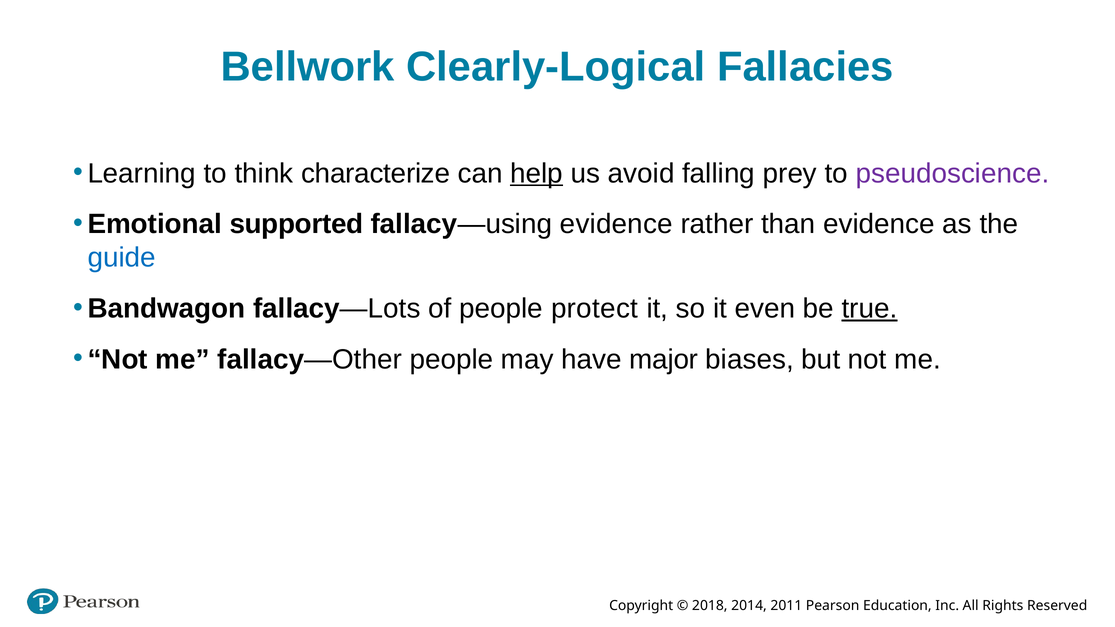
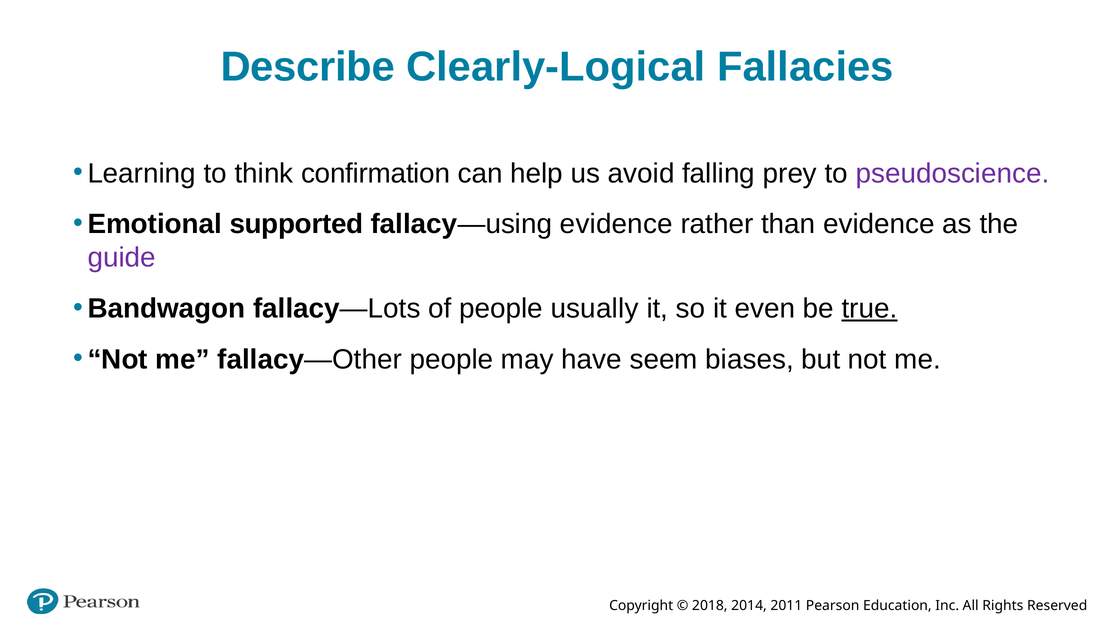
Bellwork: Bellwork -> Describe
characterize: characterize -> confirmation
help underline: present -> none
guide colour: blue -> purple
protect: protect -> usually
major: major -> seem
